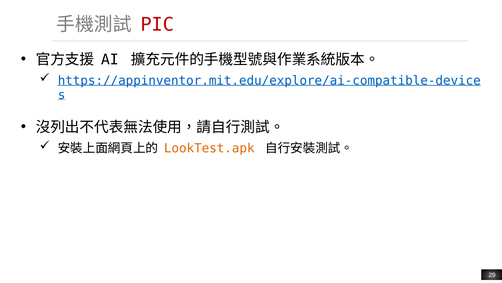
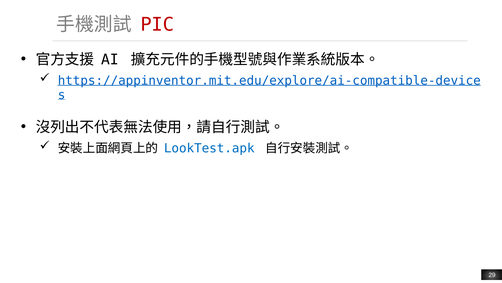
LookTest.apk colour: orange -> blue
